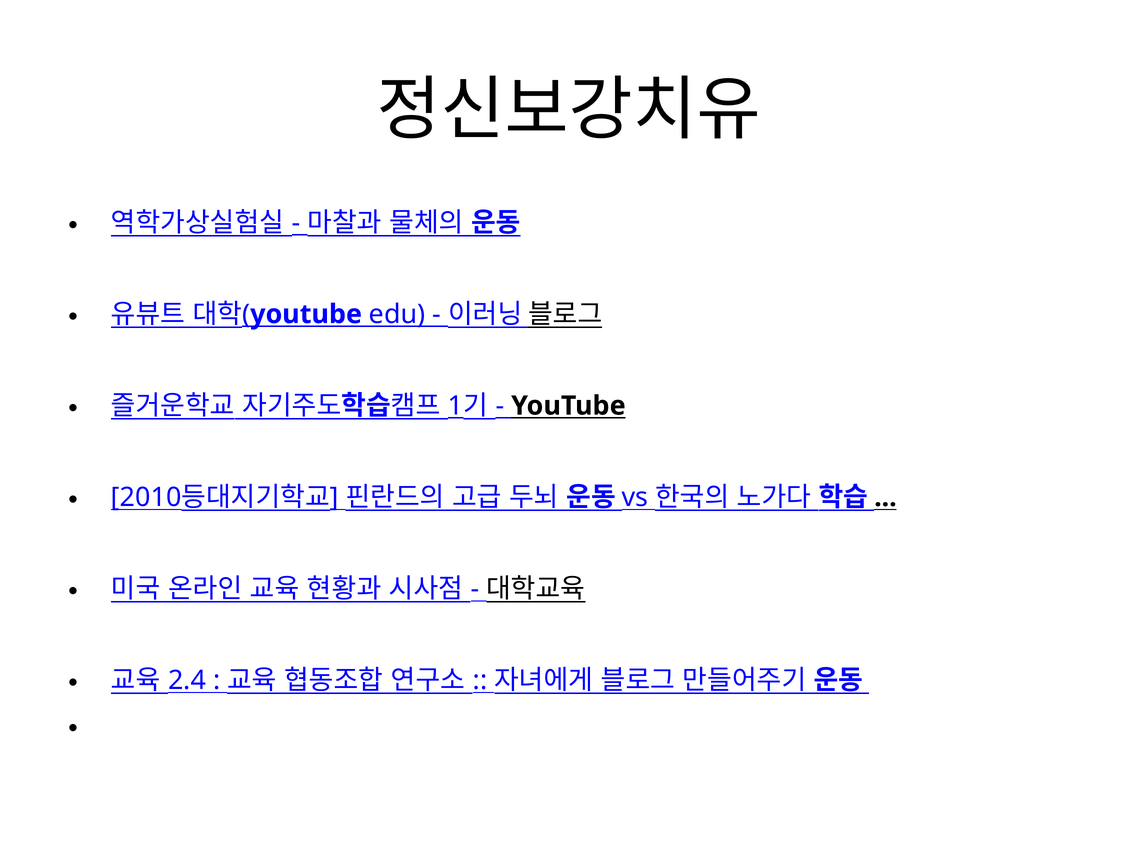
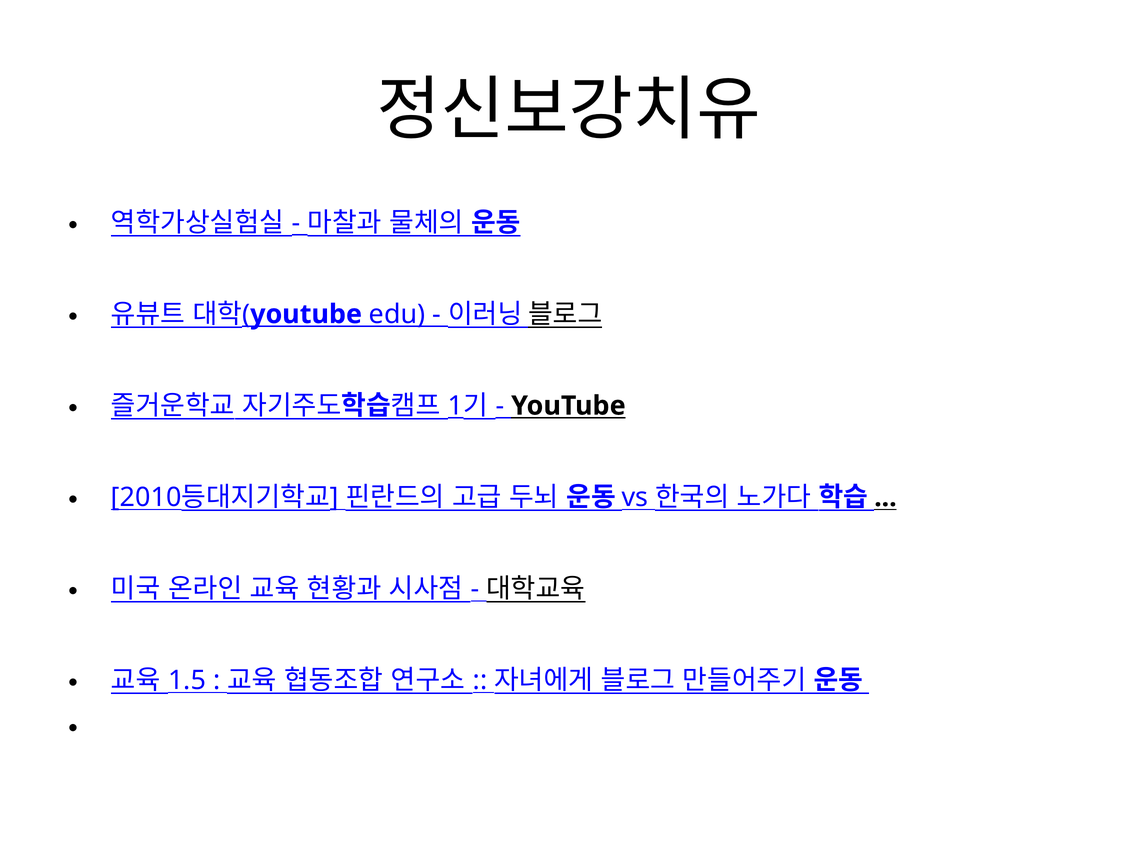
2.4: 2.4 -> 1.5
